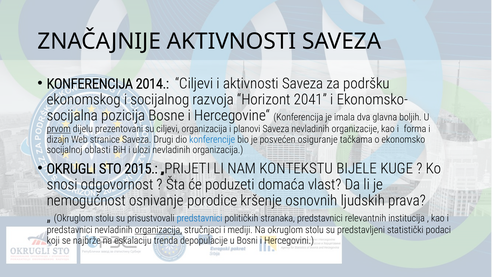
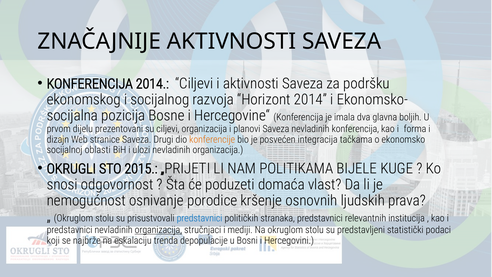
Horizont 2041: 2041 -> 2014
prvom underline: present -> none
nevladinih organizacije: organizacije -> konferencija
konferencije colour: blue -> orange
osiguranje: osiguranje -> integracija
KONTEKSTU: KONTEKSTU -> POLITIKAMA
